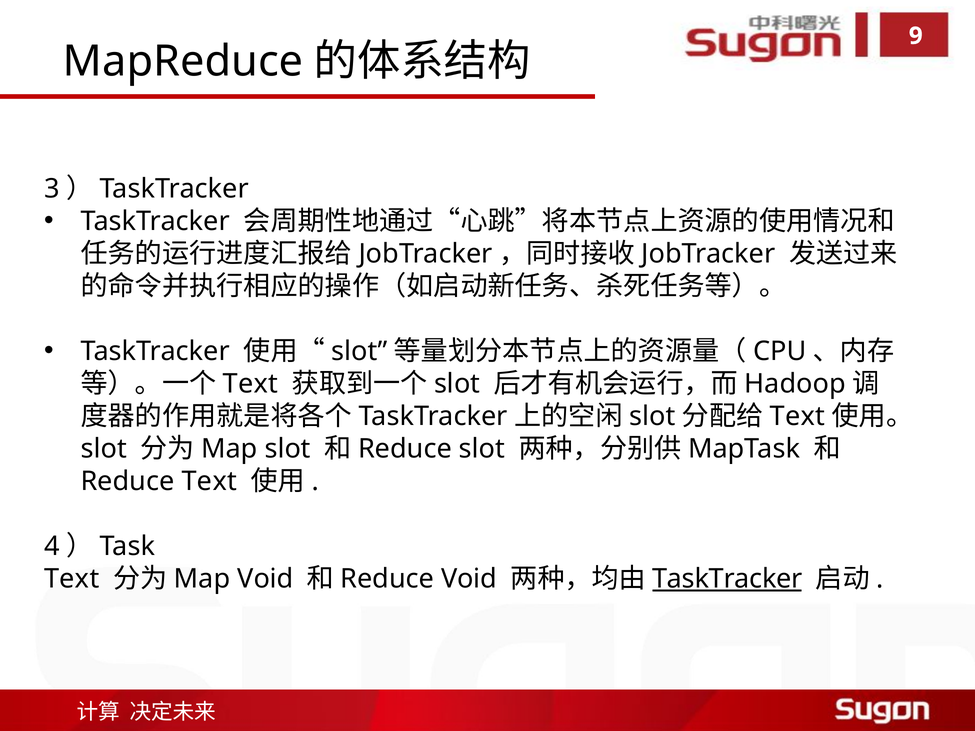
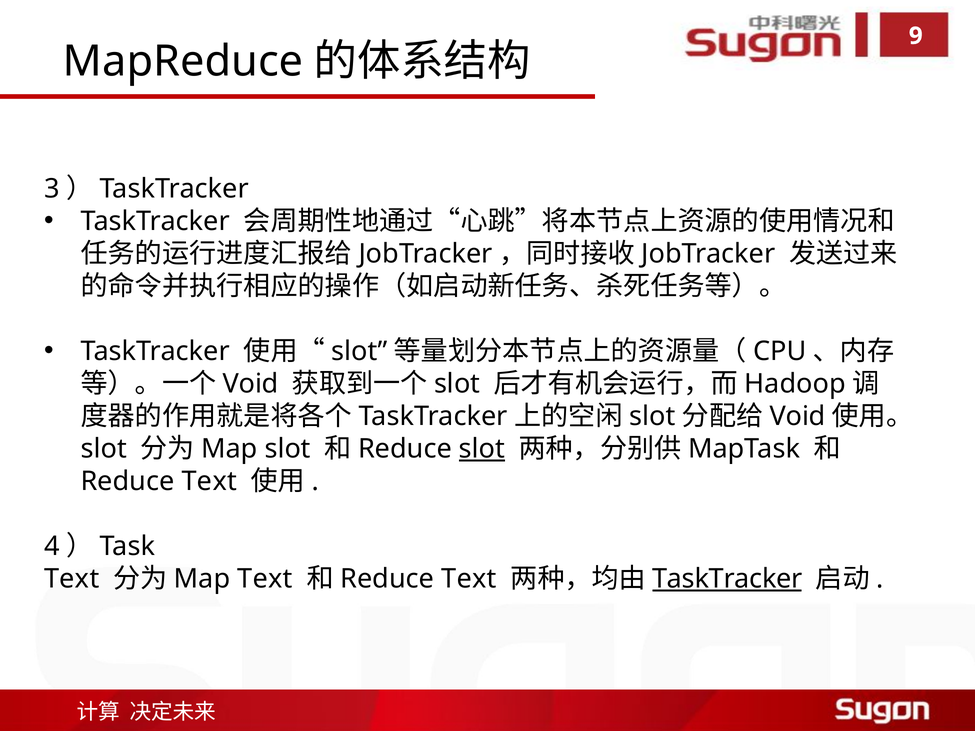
Text at (251, 384): Text -> Void
Text at (797, 417): Text -> Void
slot at (482, 449) underline: none -> present
Void at (265, 579): Void -> Text
Void at (469, 579): Void -> Text
